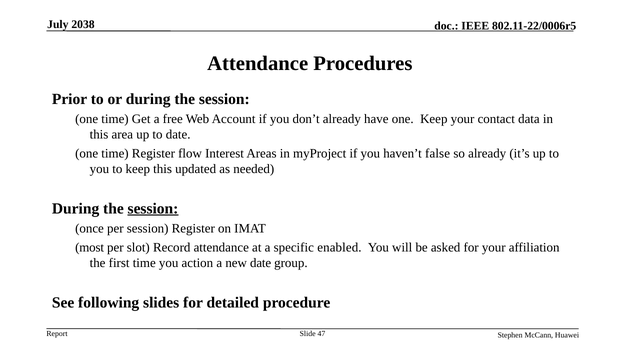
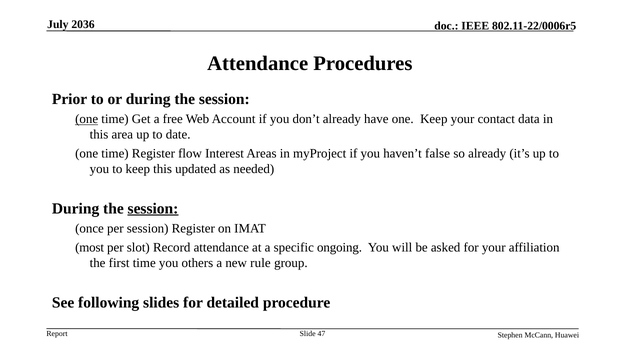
2038: 2038 -> 2036
one at (87, 119) underline: none -> present
enabled: enabled -> ongoing
action: action -> others
new date: date -> rule
